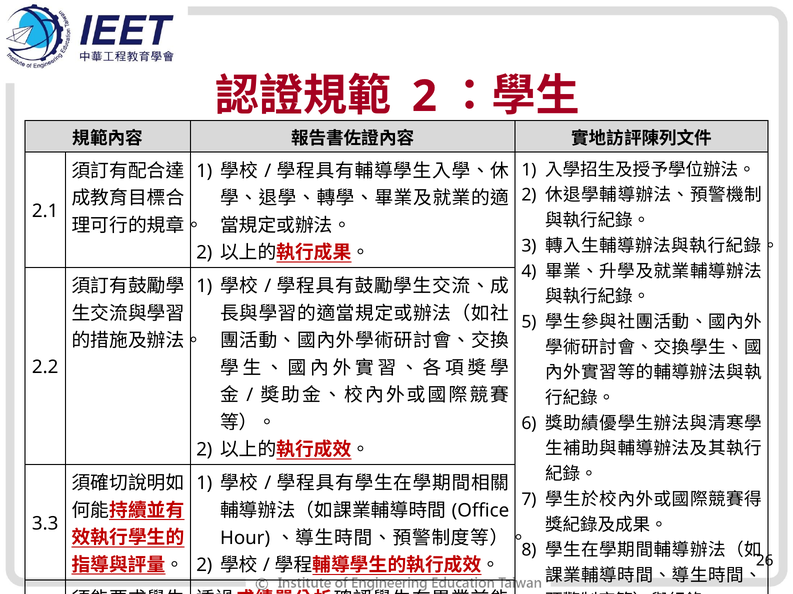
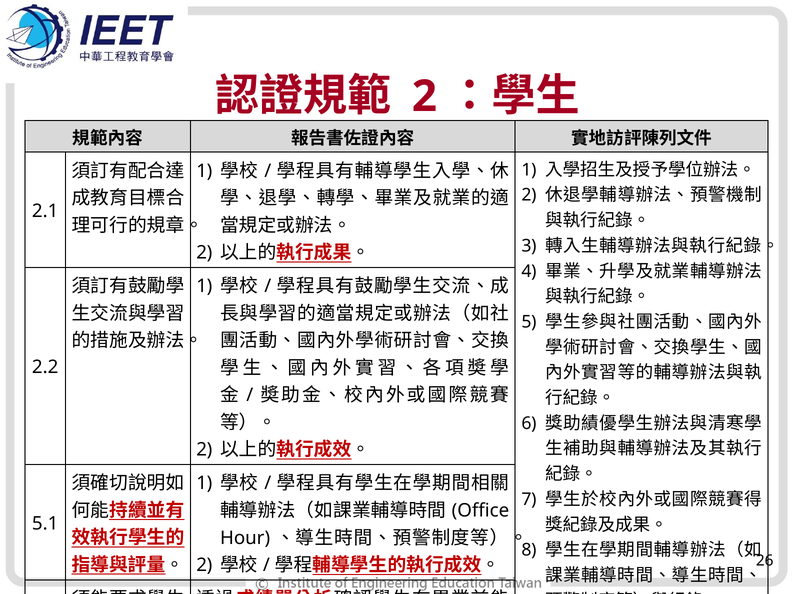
3.3: 3.3 -> 5.1
